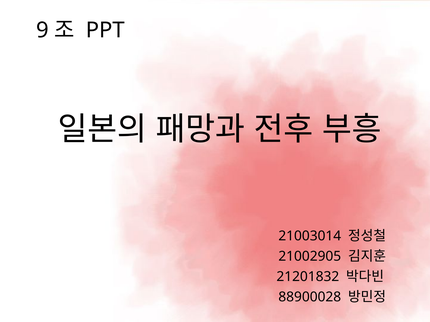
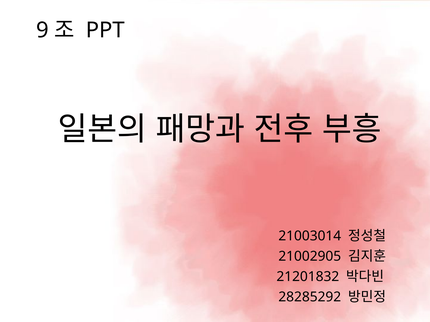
88900028: 88900028 -> 28285292
